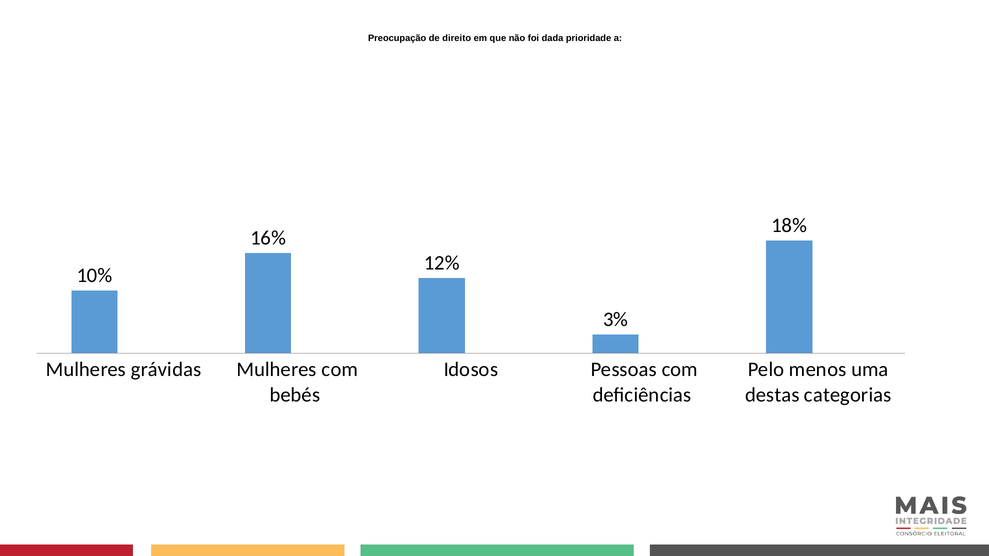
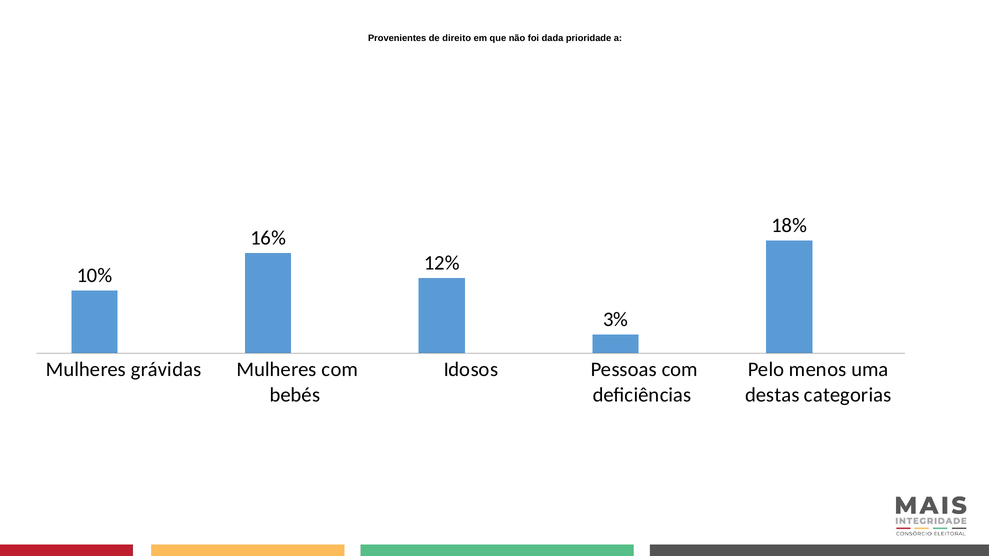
Preocupação: Preocupação -> Provenientes
